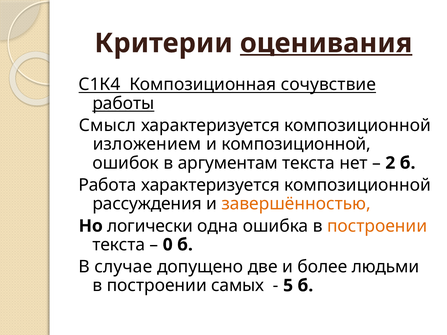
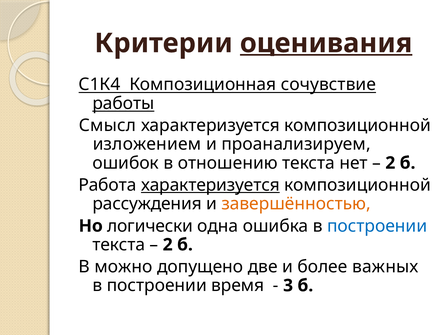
и композиционной: композиционной -> проанализируем
аргументам: аргументам -> отношению
характеризуется at (210, 185) underline: none -> present
построении at (377, 226) colour: orange -> blue
0 at (168, 245): 0 -> 2
случае: случае -> можно
людьми: людьми -> важных
самых: самых -> время
5: 5 -> 3
